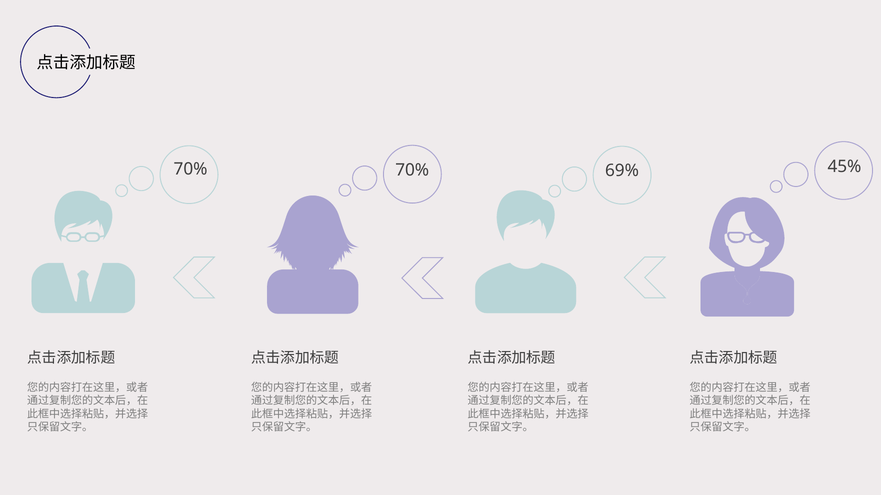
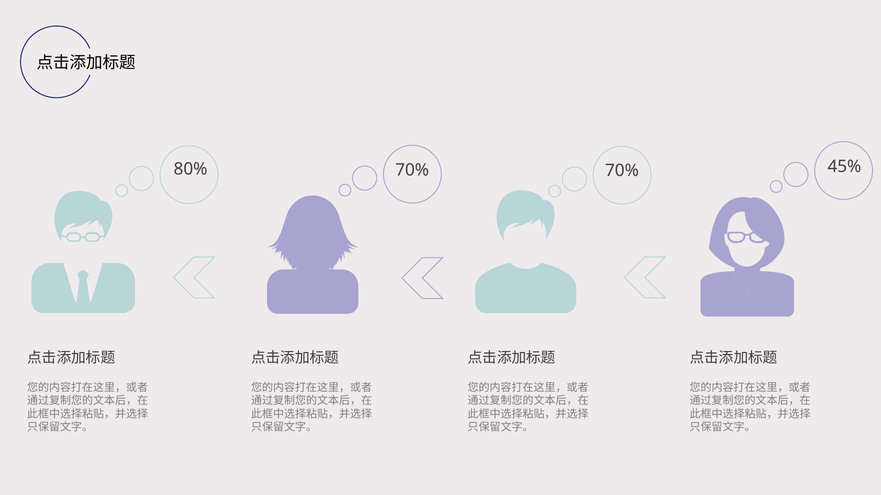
70% at (191, 169): 70% -> 80%
70% 69%: 69% -> 70%
